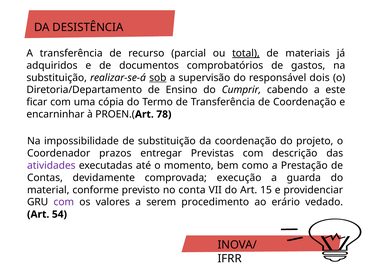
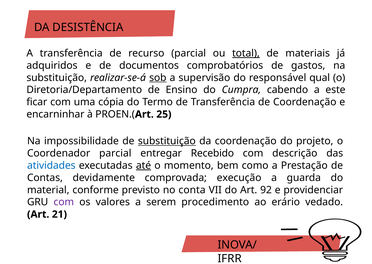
dois: dois -> qual
Cumprir: Cumprir -> Cumpra
78: 78 -> 25
substituição at (167, 141) underline: none -> present
Coordenador prazos: prazos -> parcial
Previstas: Previstas -> Recebido
atividades colour: purple -> blue
até underline: none -> present
15: 15 -> 92
54: 54 -> 21
